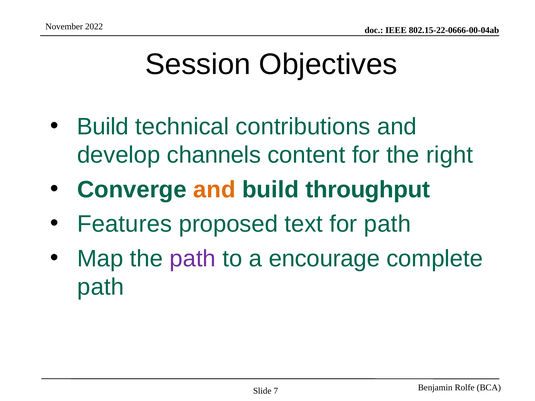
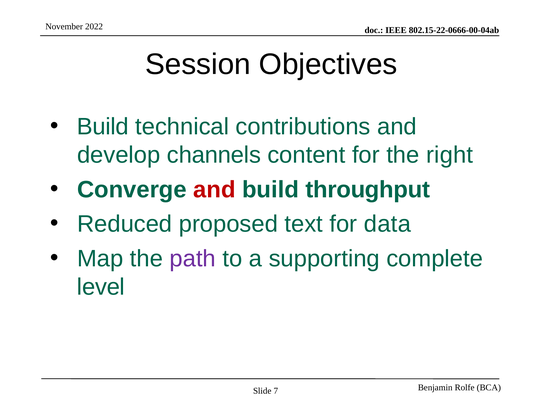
and at (214, 190) colour: orange -> red
Features: Features -> Reduced
for path: path -> data
encourage: encourage -> supporting
path at (101, 287): path -> level
